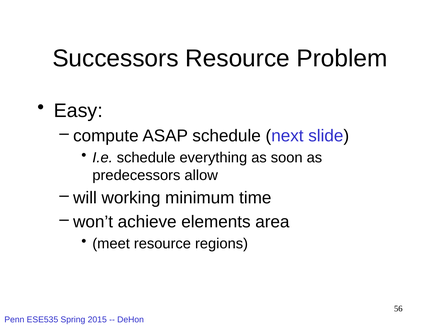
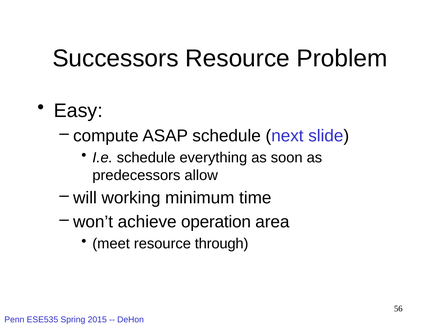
elements: elements -> operation
regions: regions -> through
